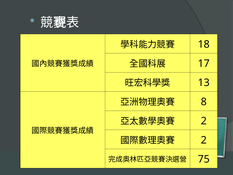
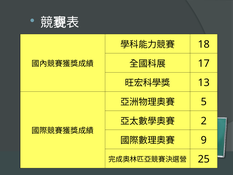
8: 8 -> 5
2 at (204, 140): 2 -> 9
75: 75 -> 25
